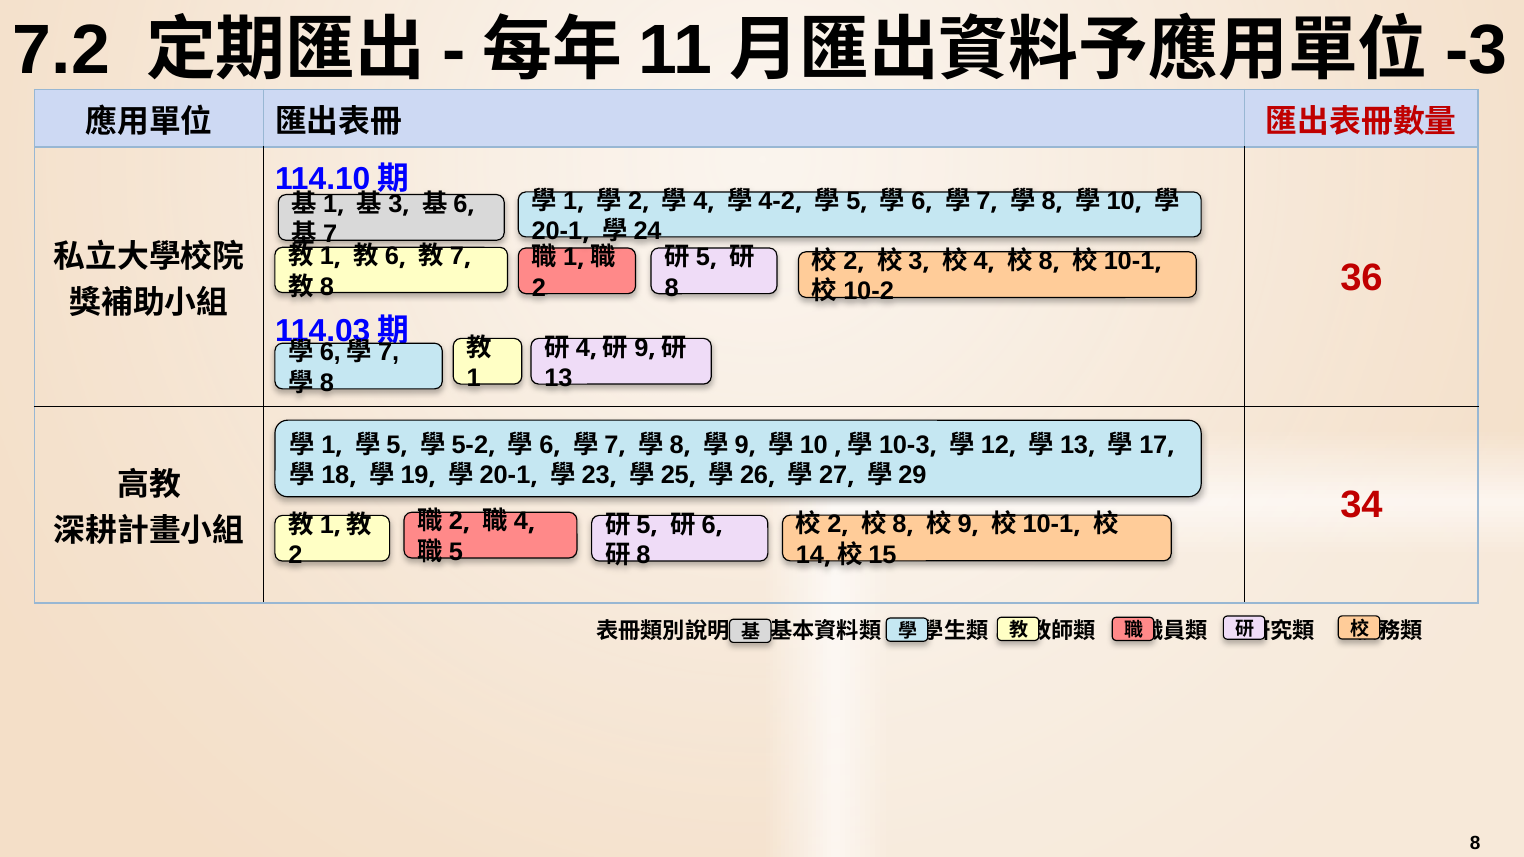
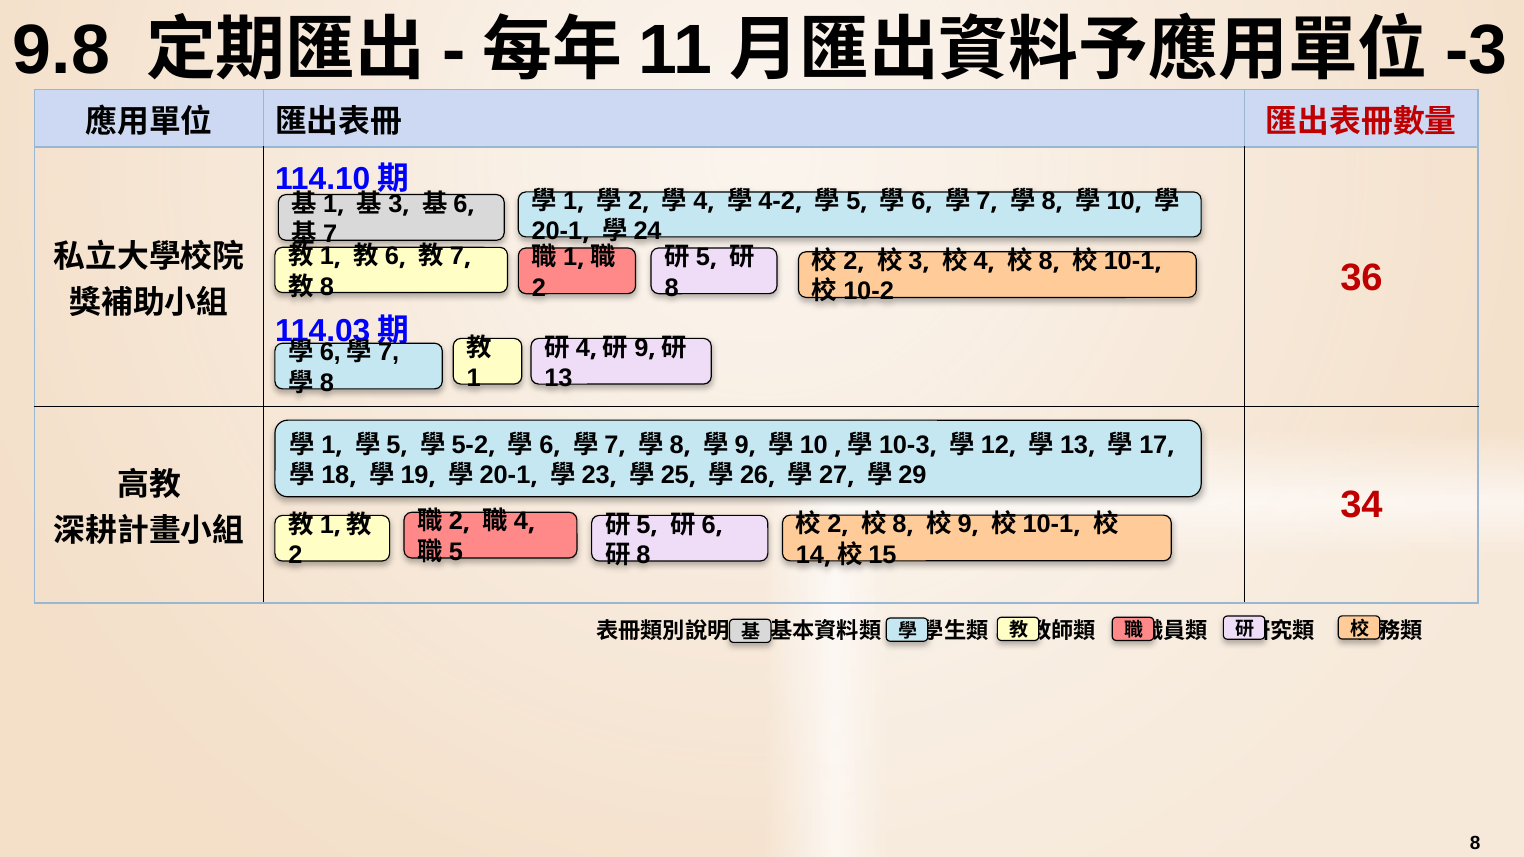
7.2: 7.2 -> 9.8
